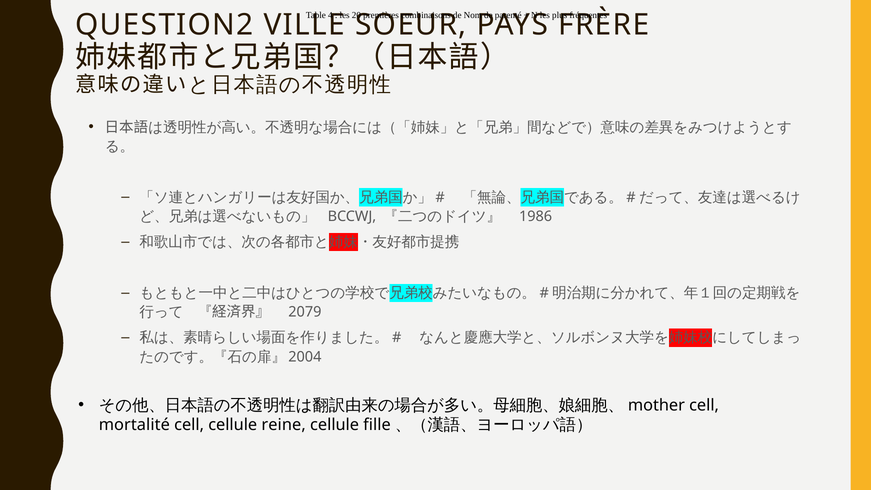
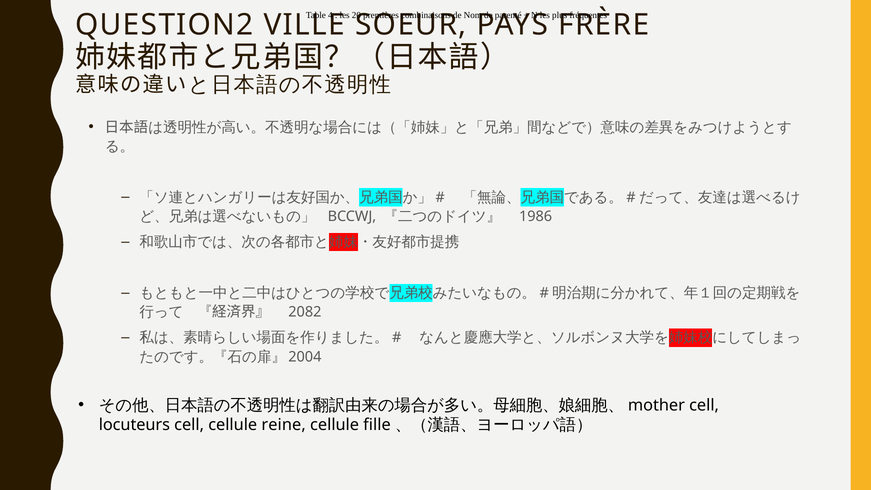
2079: 2079 -> 2082
mortalité: mortalité -> locuteurs
